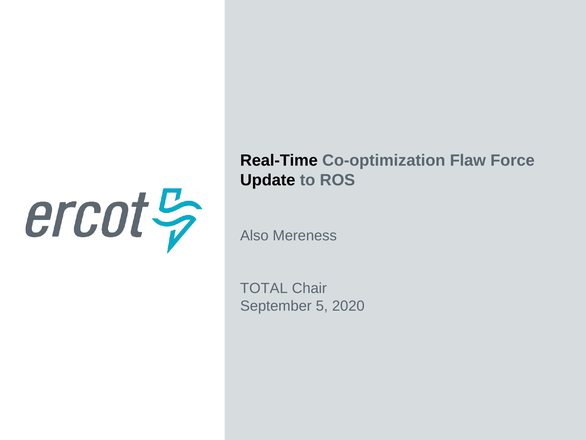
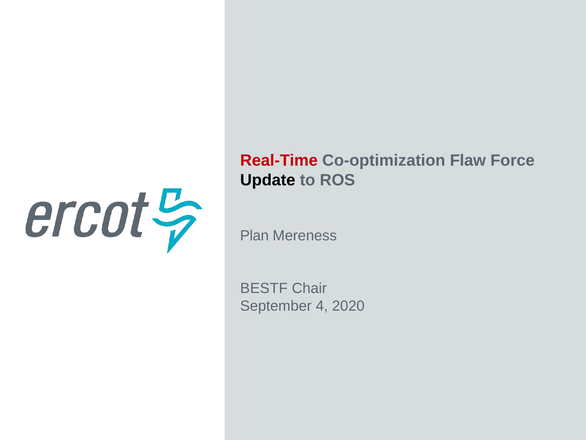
Real-Time colour: black -> red
Also: Also -> Plan
TOTAL: TOTAL -> BESTF
5: 5 -> 4
